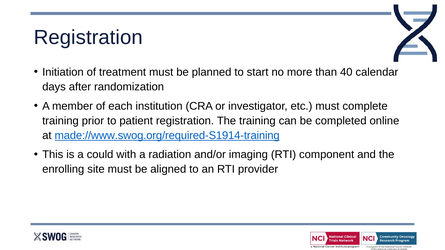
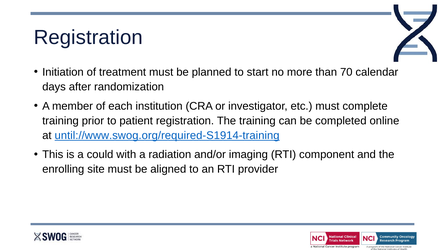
40: 40 -> 70
made://www.swog.org/required-S1914-training: made://www.swog.org/required-S1914-training -> until://www.swog.org/required-S1914-training
